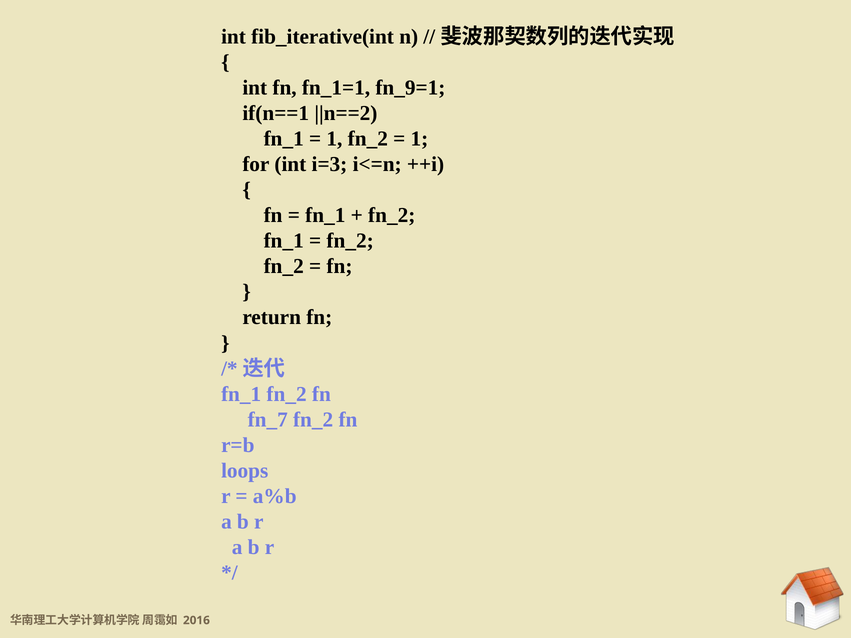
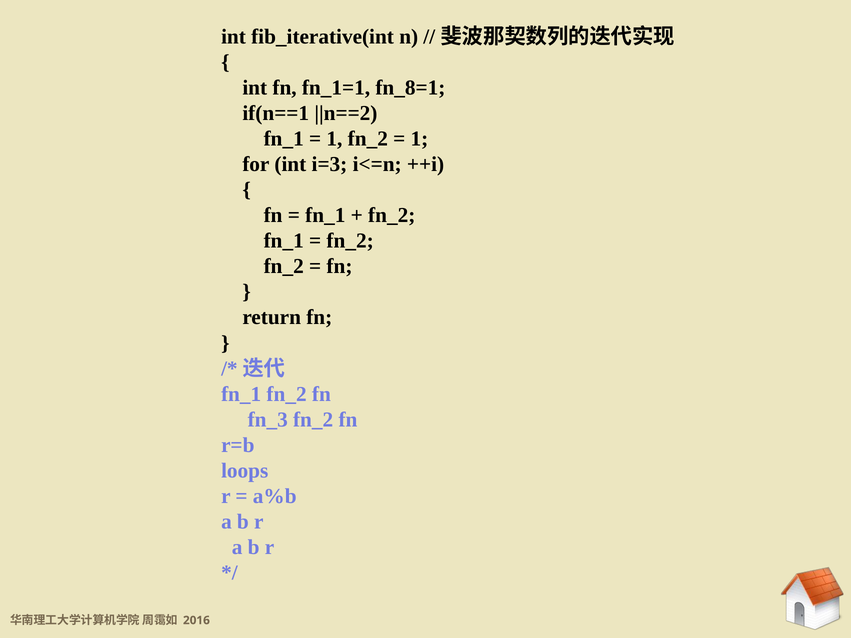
fn_9=1: fn_9=1 -> fn_8=1
fn_7: fn_7 -> fn_3
